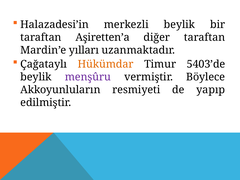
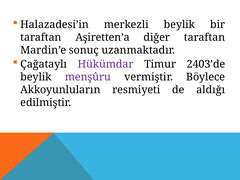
yılları: yılları -> sonuç
Hükümdar colour: orange -> purple
5403’de: 5403’de -> 2403’de
yapıp: yapıp -> aldığı
